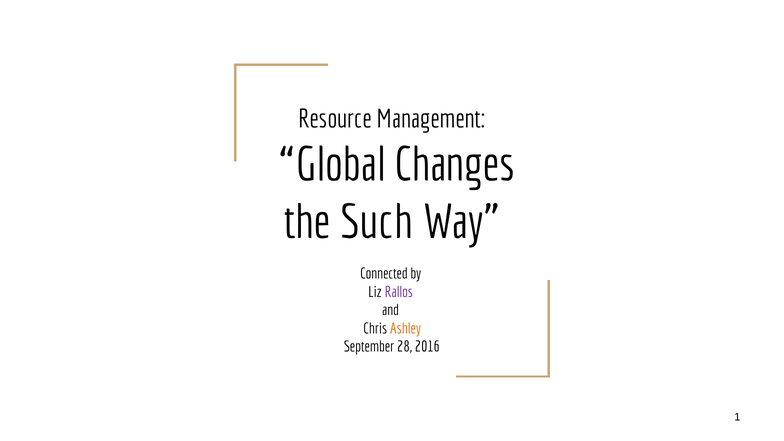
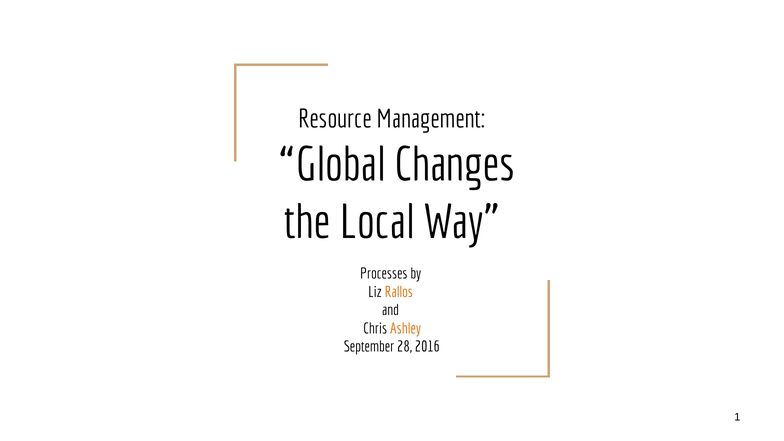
Such: Such -> Local
Connected: Connected -> Processes
Rallos colour: purple -> orange
